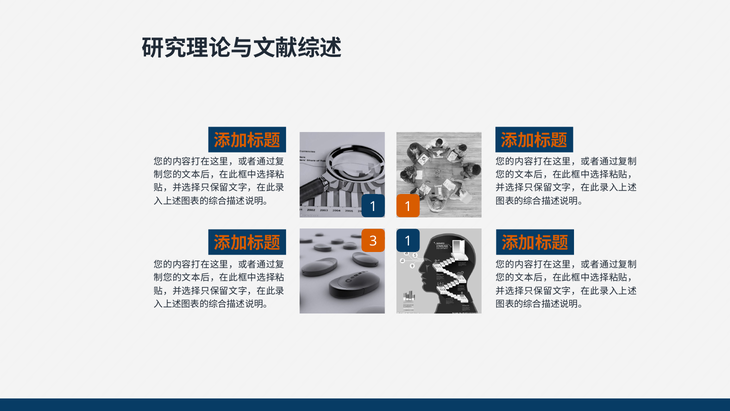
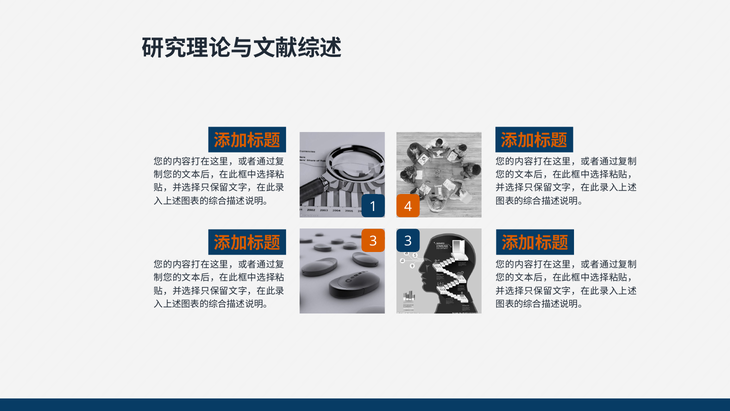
1 1: 1 -> 4
3 1: 1 -> 3
